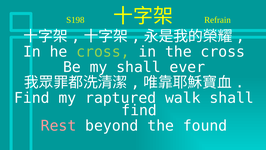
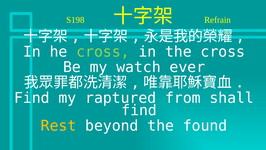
my shall: shall -> watch
walk: walk -> from
Rest colour: pink -> yellow
